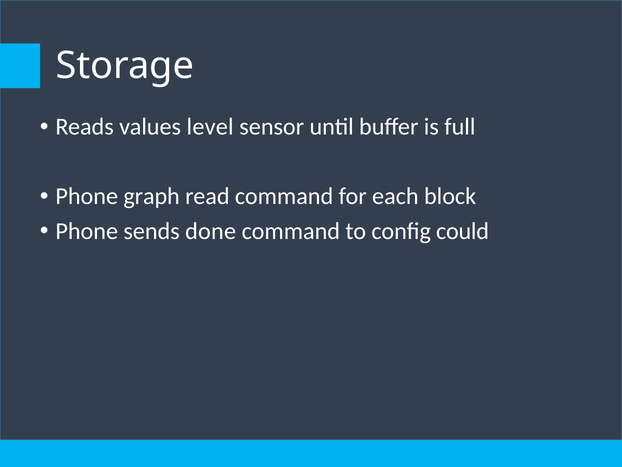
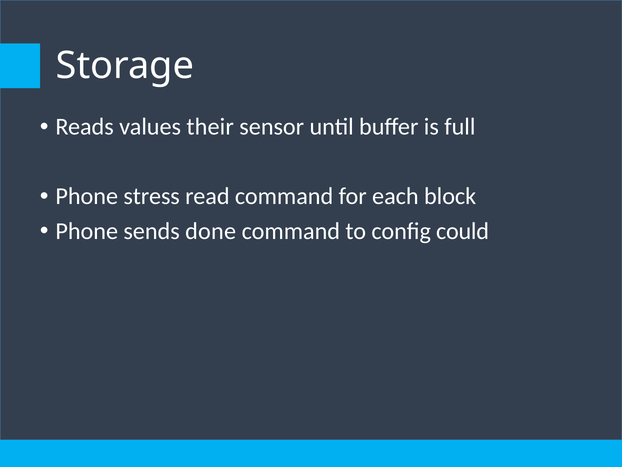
level: level -> their
graph: graph -> stress
